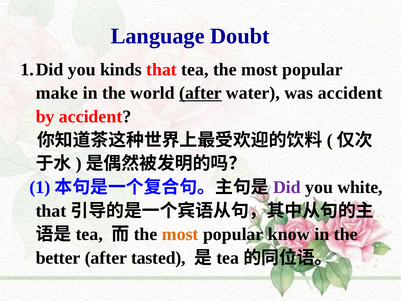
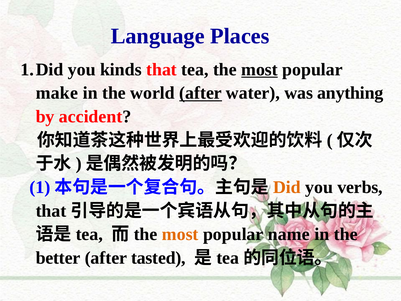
Doubt: Doubt -> Places
most at (260, 70) underline: none -> present
was accident: accident -> anything
Did colour: purple -> orange
white: white -> verbs
know: know -> name
